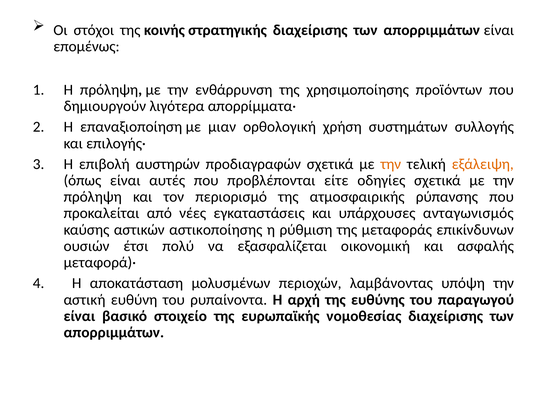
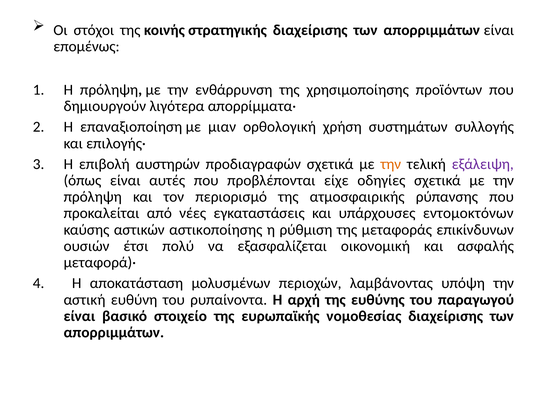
εξάλειψη colour: orange -> purple
είτε: είτε -> είχε
ανταγωνισμός: ανταγωνισμός -> εντομοκτόνων
